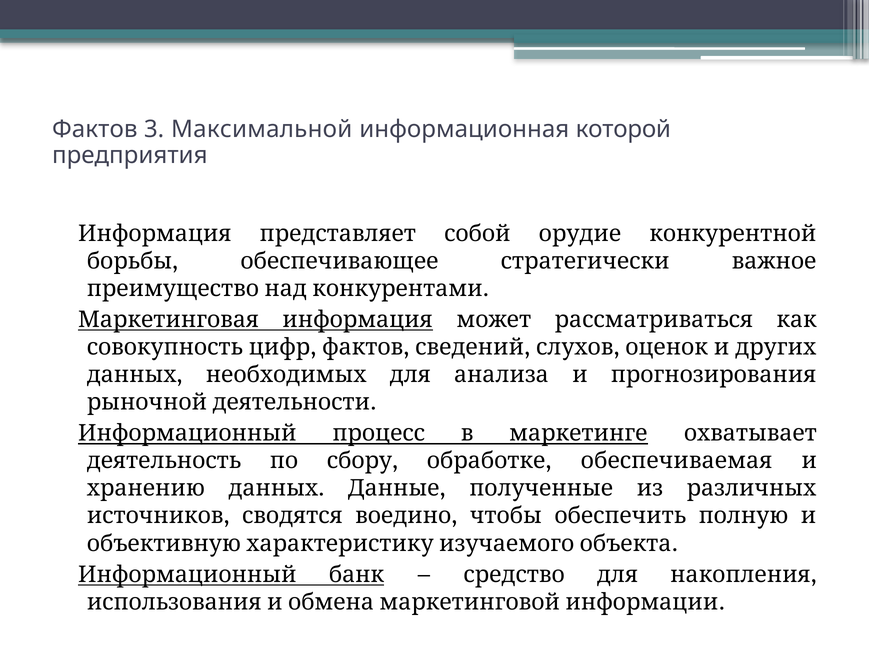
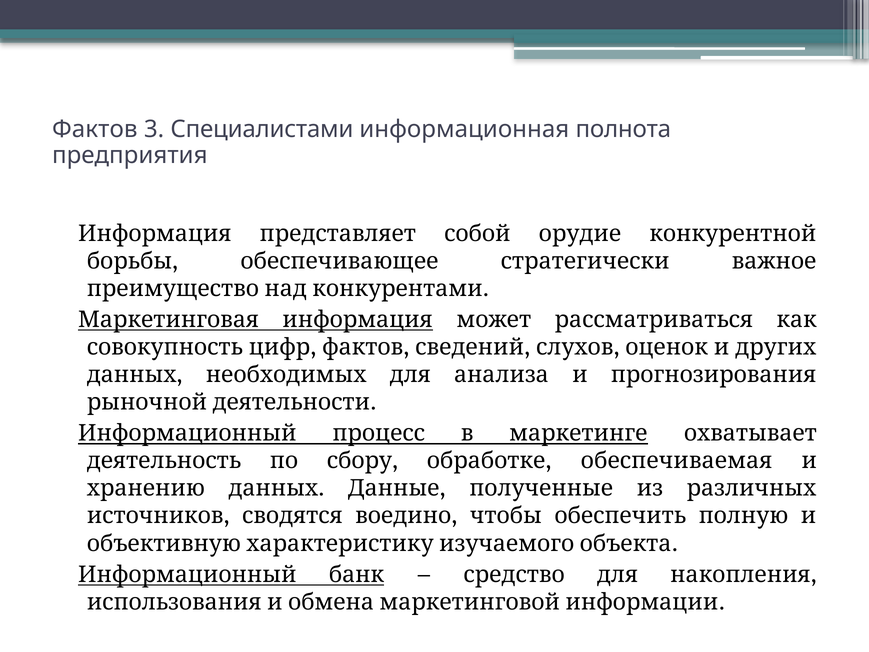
Максимальной: Максимальной -> Специалистами
которой: которой -> полнота
